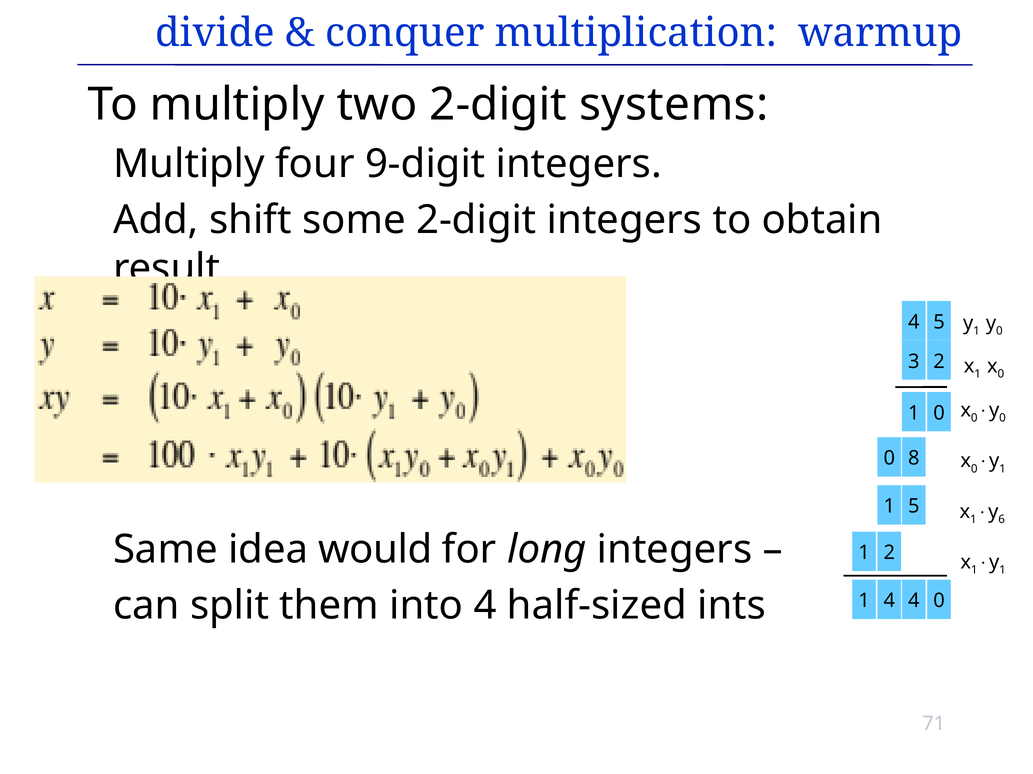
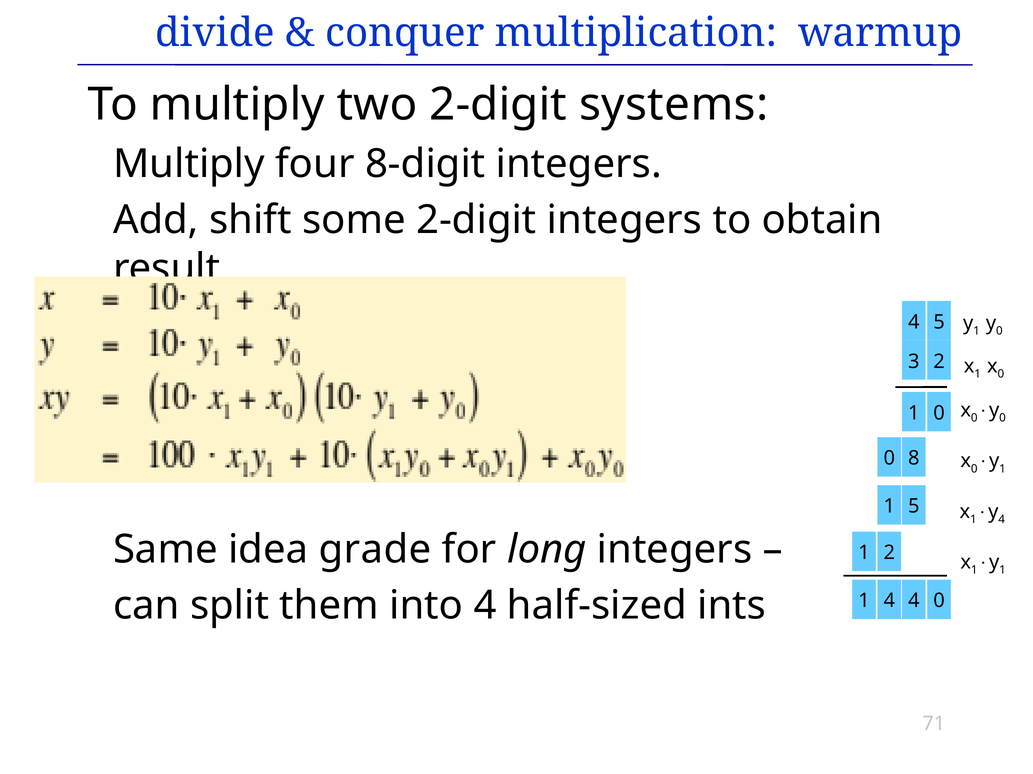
9-digit: 9-digit -> 8-digit
6 at (1002, 520): 6 -> 4
would: would -> grade
